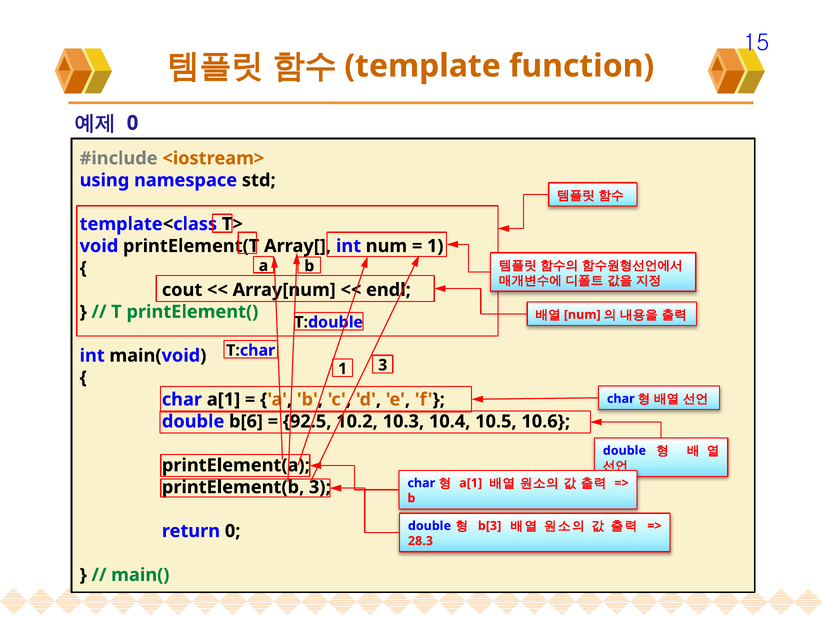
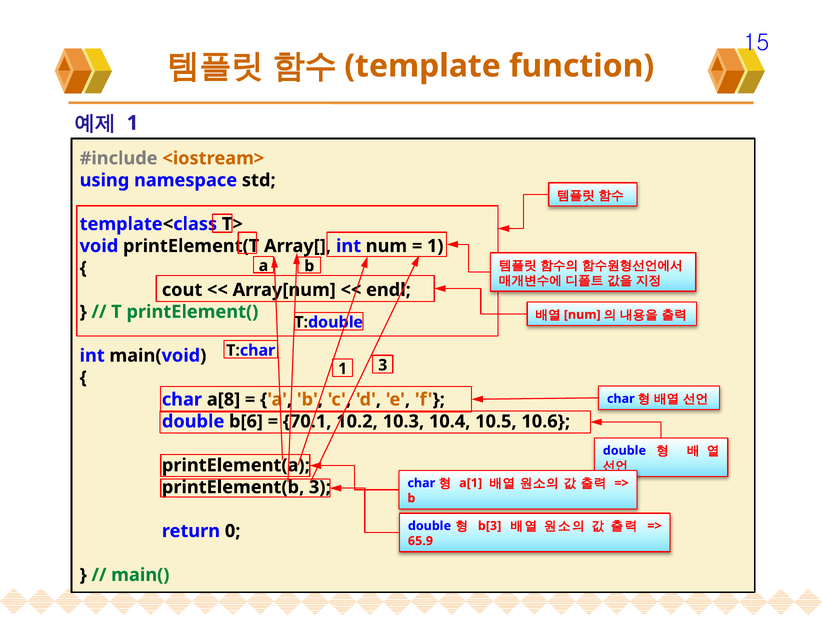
0 at (133, 123): 0 -> 1
char a[1: a[1 -> a[8
92.5: 92.5 -> 70.1
28.3: 28.3 -> 65.9
